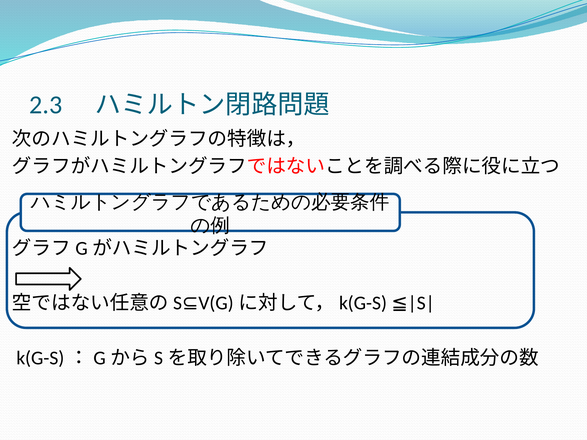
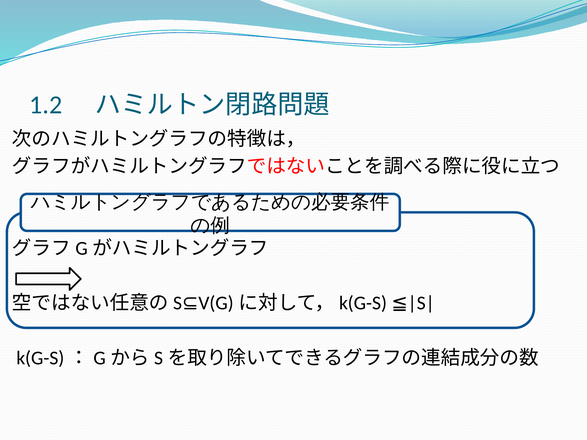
2.3: 2.3 -> 1.2
